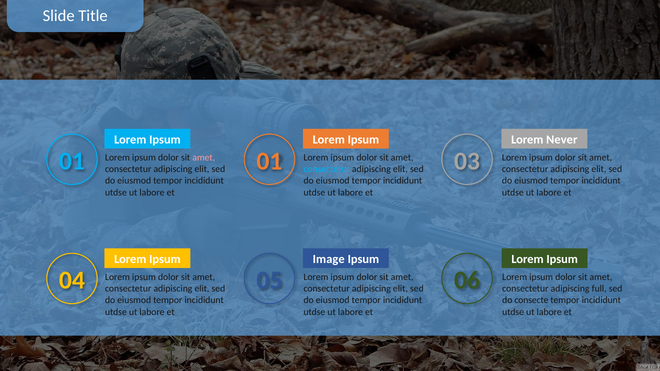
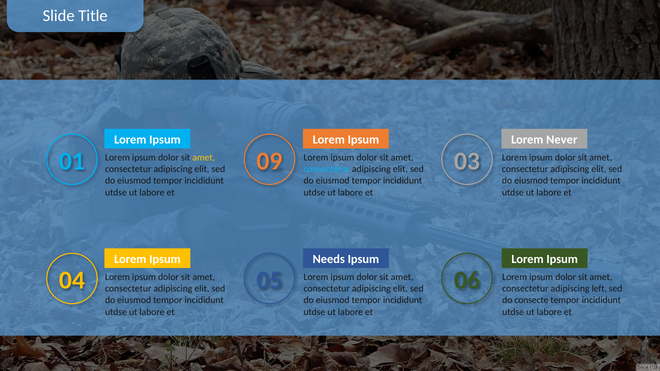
01 01: 01 -> 09
amet at (204, 158) colour: pink -> yellow
Image: Image -> Needs
full: full -> left
